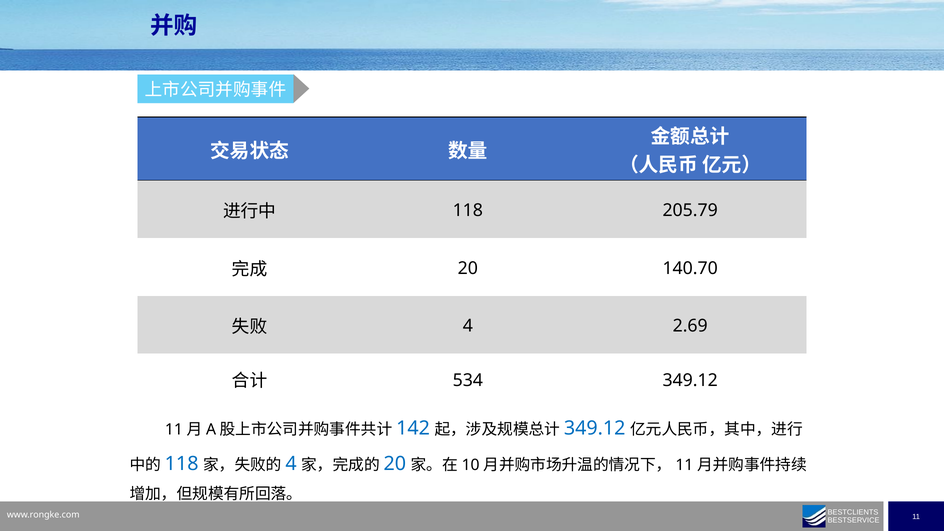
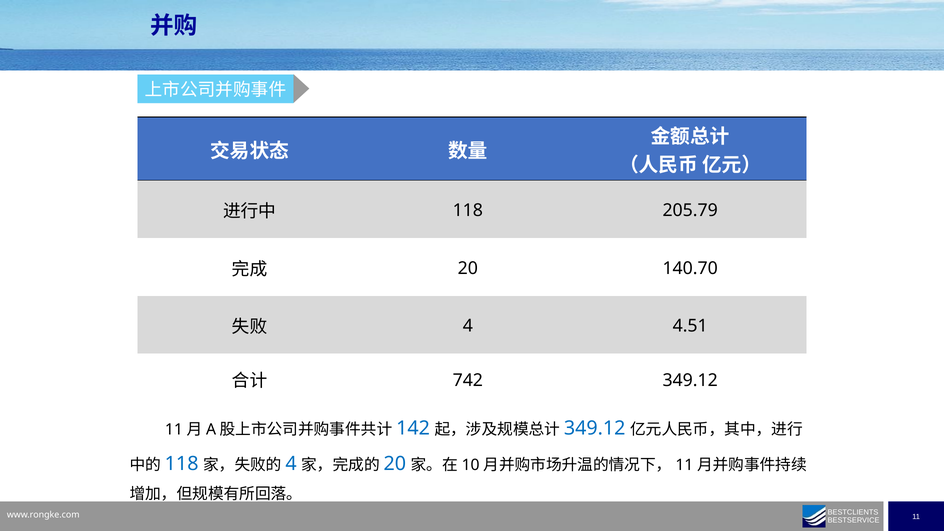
2.69: 2.69 -> 4.51
534: 534 -> 742
